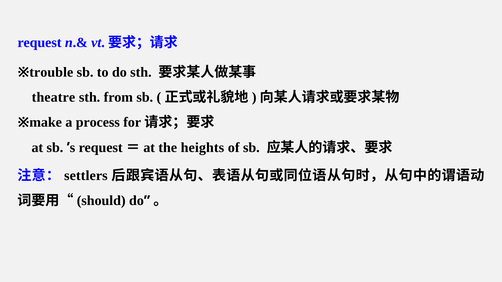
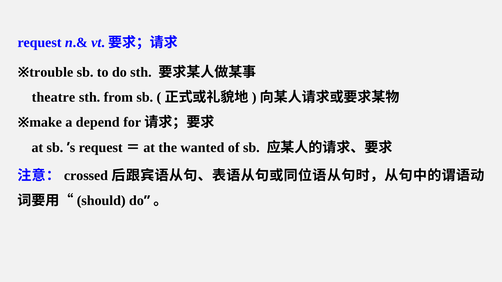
process: process -> depend
heights: heights -> wanted
settlers: settlers -> crossed
